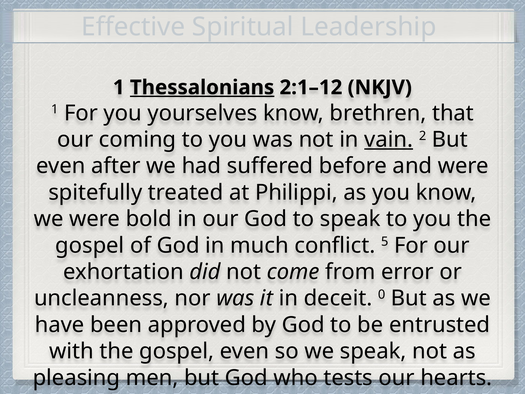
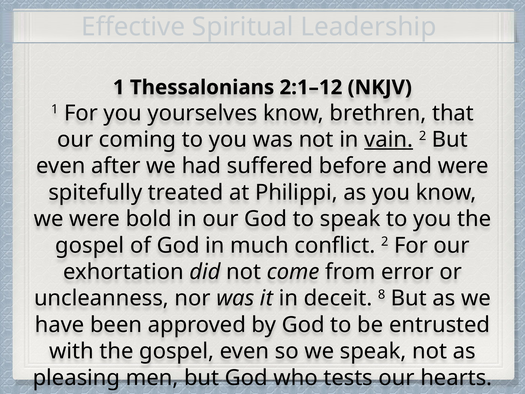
Thessalonians underline: present -> none
conflict 5: 5 -> 2
0: 0 -> 8
